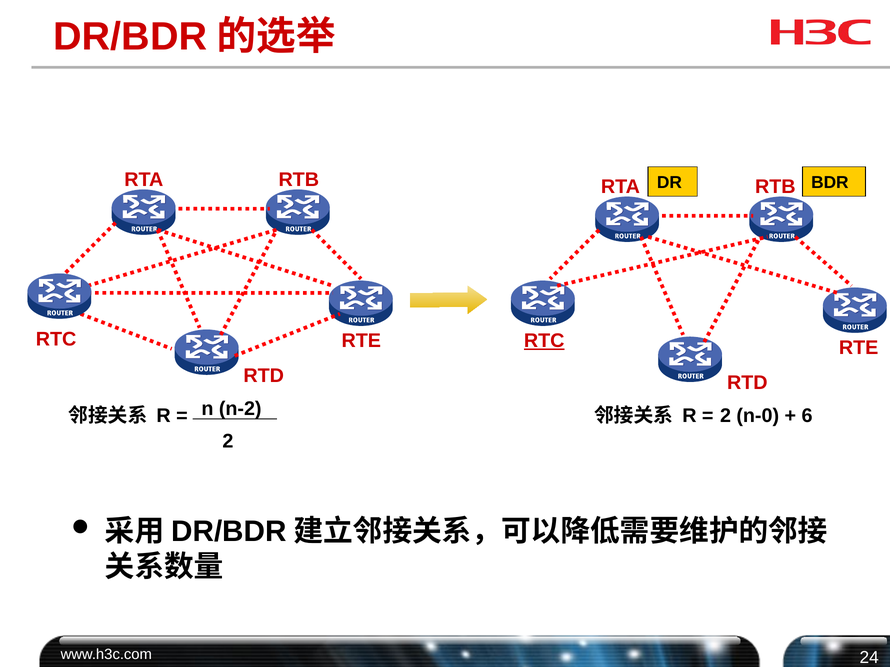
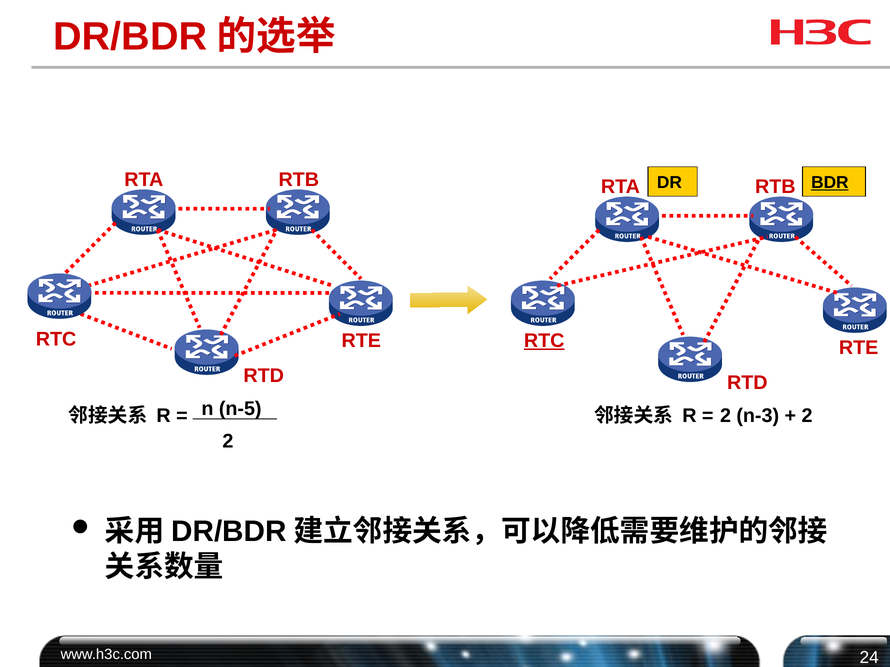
BDR underline: none -> present
n-2: n-2 -> n-5
n-0: n-0 -> n-3
6 at (807, 416): 6 -> 2
